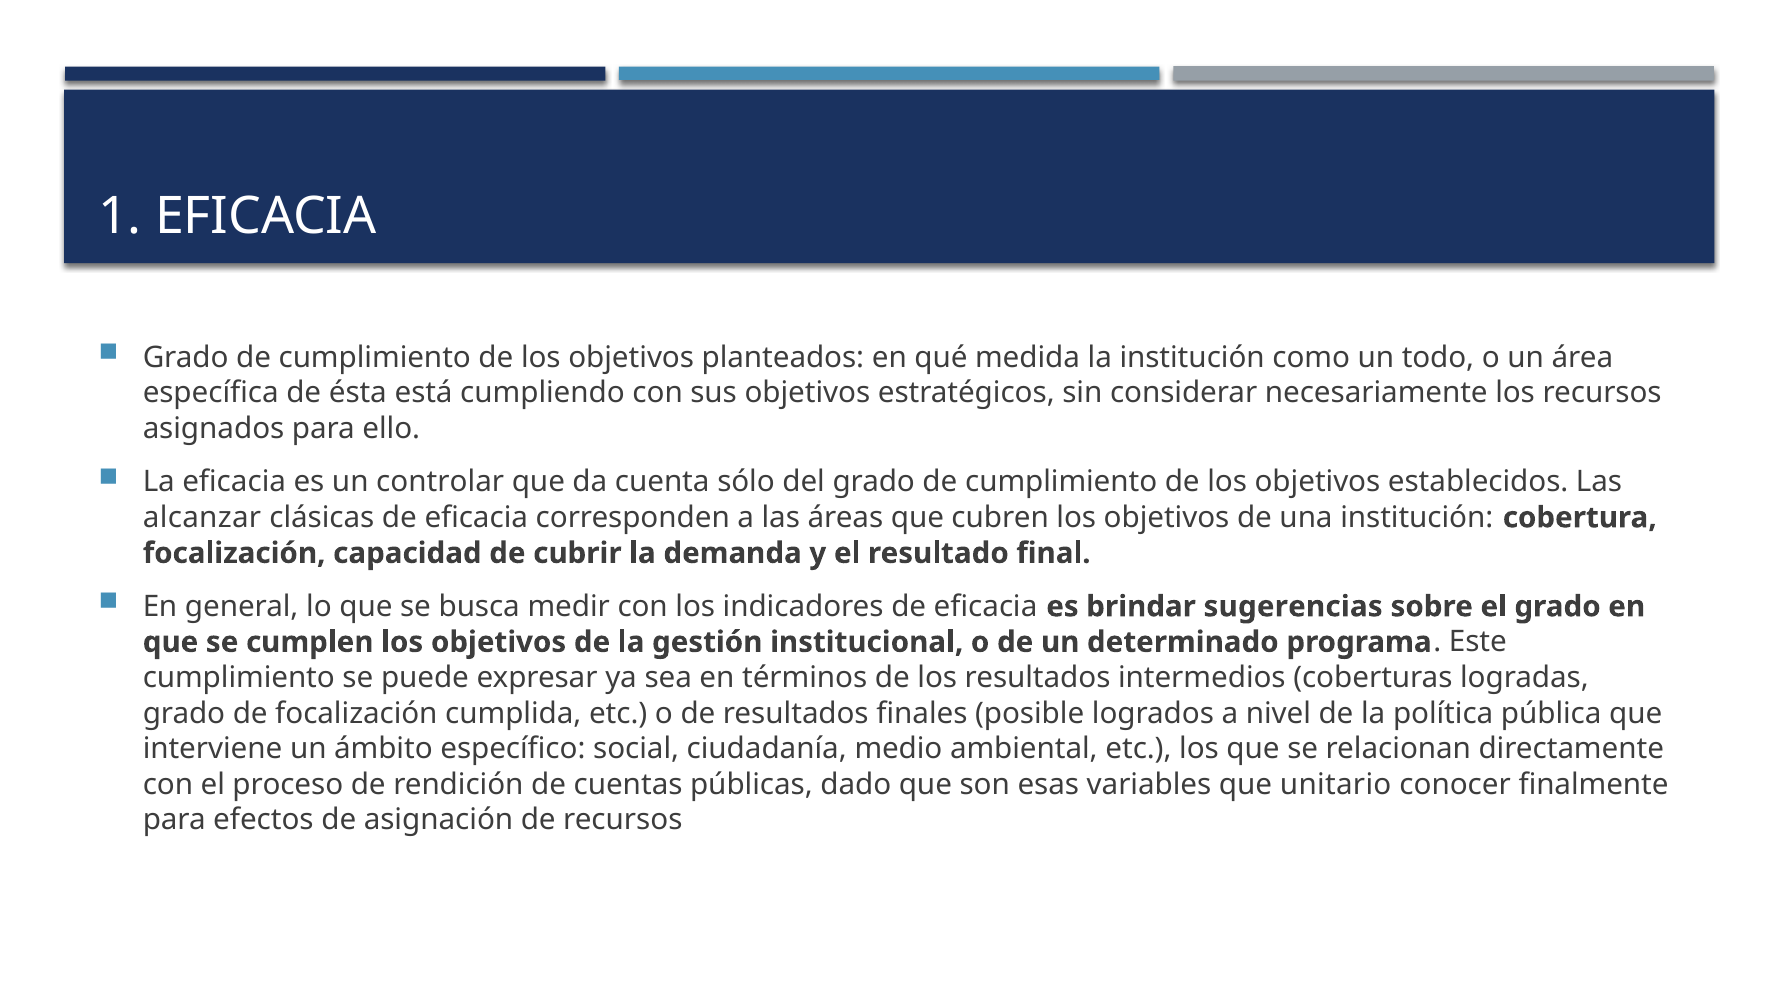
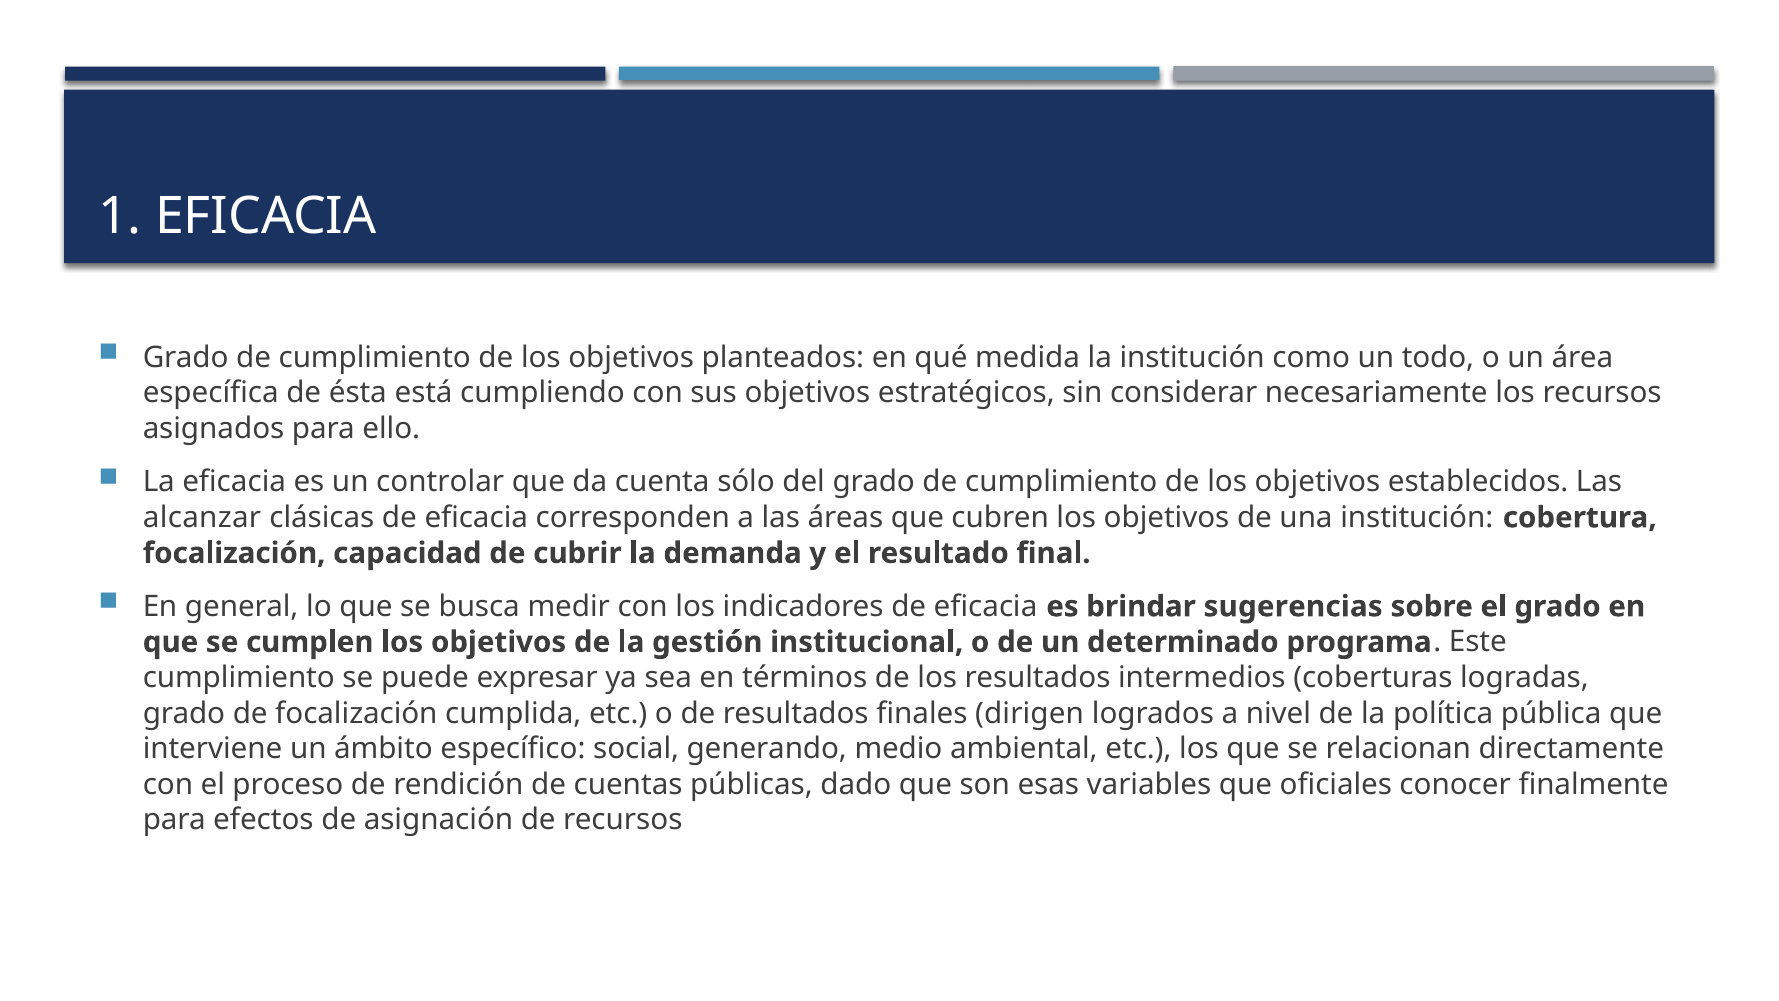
posible: posible -> dirigen
ciudadanía: ciudadanía -> generando
unitario: unitario -> oficiales
